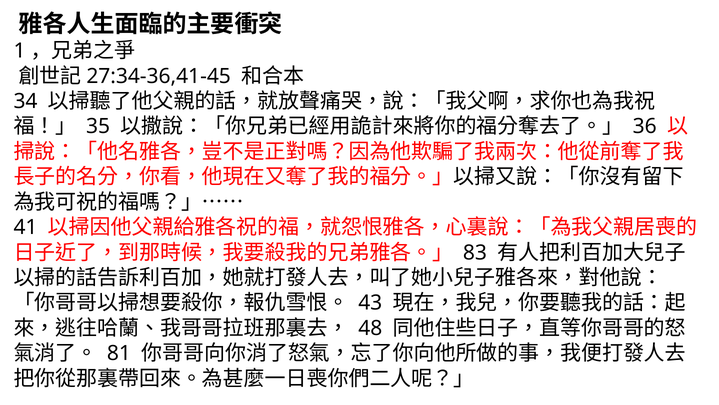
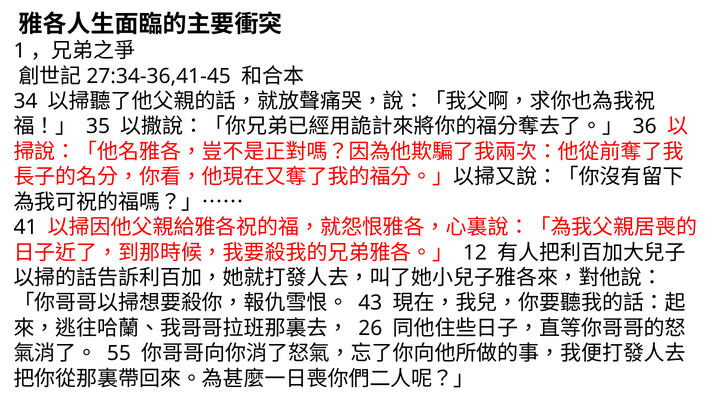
83: 83 -> 12
48: 48 -> 26
81: 81 -> 55
